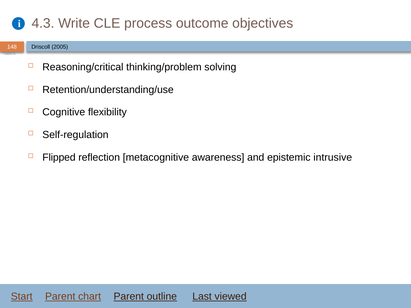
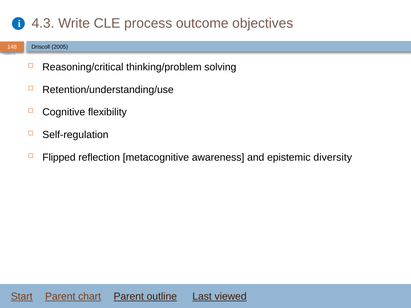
intrusive: intrusive -> diversity
